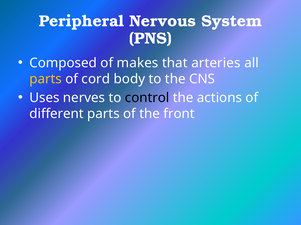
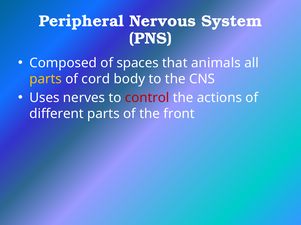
makes: makes -> spaces
arteries: arteries -> animals
control colour: black -> red
